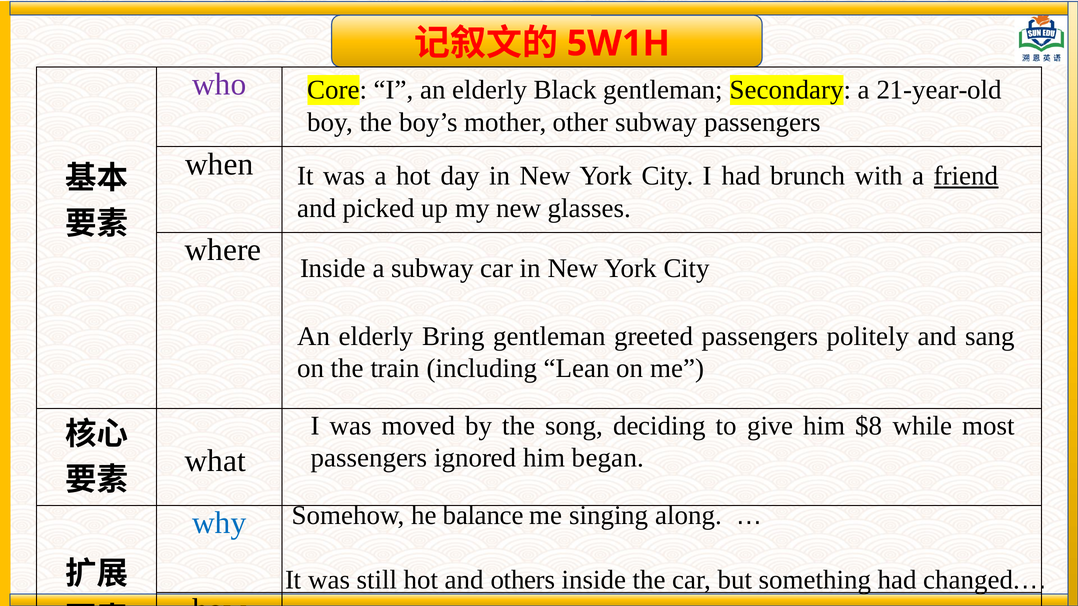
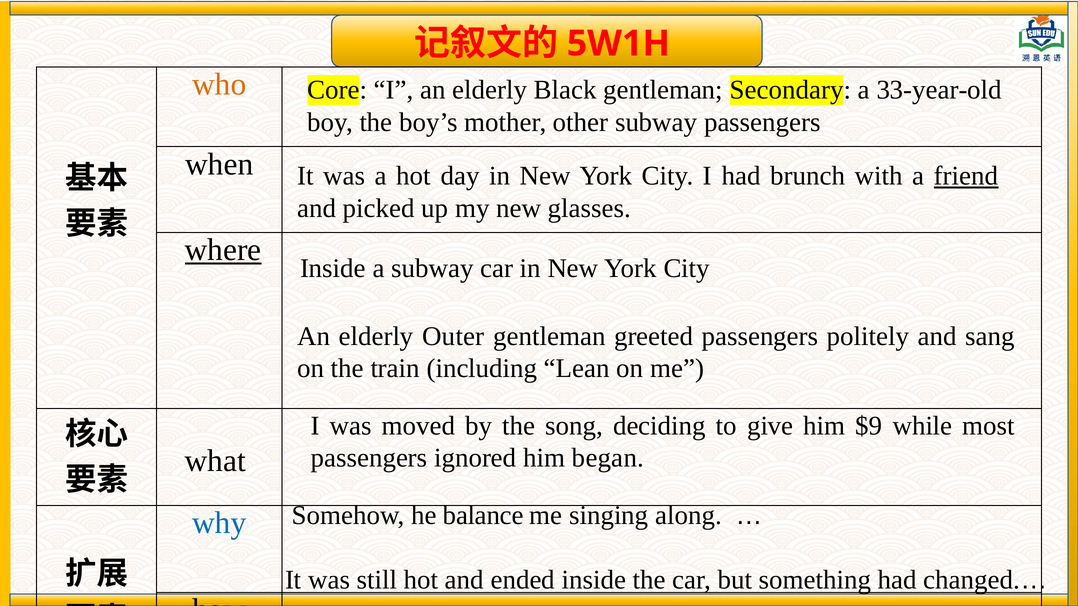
who colour: purple -> orange
21-year-old: 21-year-old -> 33-year-old
where underline: none -> present
Bring: Bring -> Outer
$8: $8 -> $9
others: others -> ended
